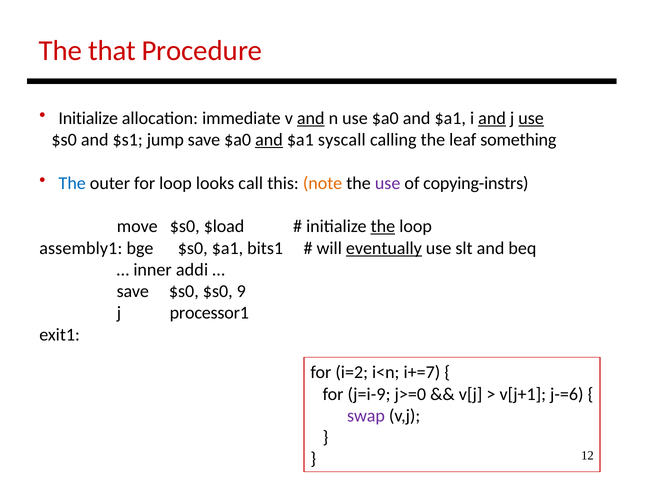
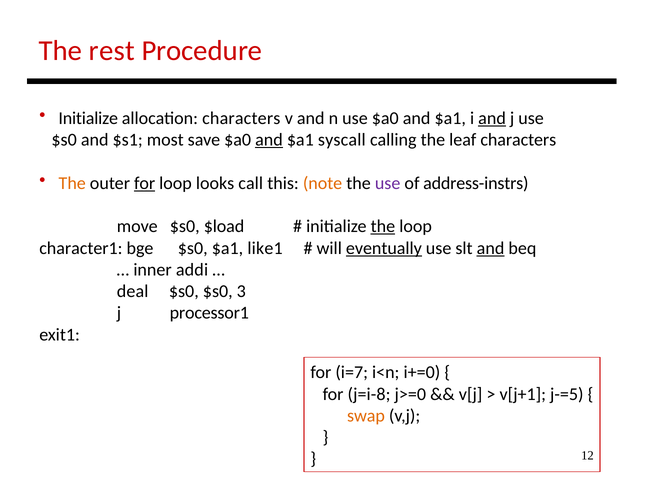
that: that -> rest
allocation immediate: immediate -> characters
and at (311, 118) underline: present -> none
use at (531, 118) underline: present -> none
jump: jump -> most
leaf something: something -> characters
The at (72, 183) colour: blue -> orange
for at (145, 183) underline: none -> present
copying-instrs: copying-instrs -> address-instrs
assembly1: assembly1 -> character1
bits1: bits1 -> like1
and at (491, 248) underline: none -> present
save at (133, 291): save -> deal
9: 9 -> 3
i=2: i=2 -> i=7
i+=7: i+=7 -> i+=0
j=i-9: j=i-9 -> j=i-8
j-=6: j-=6 -> j-=5
swap colour: purple -> orange
